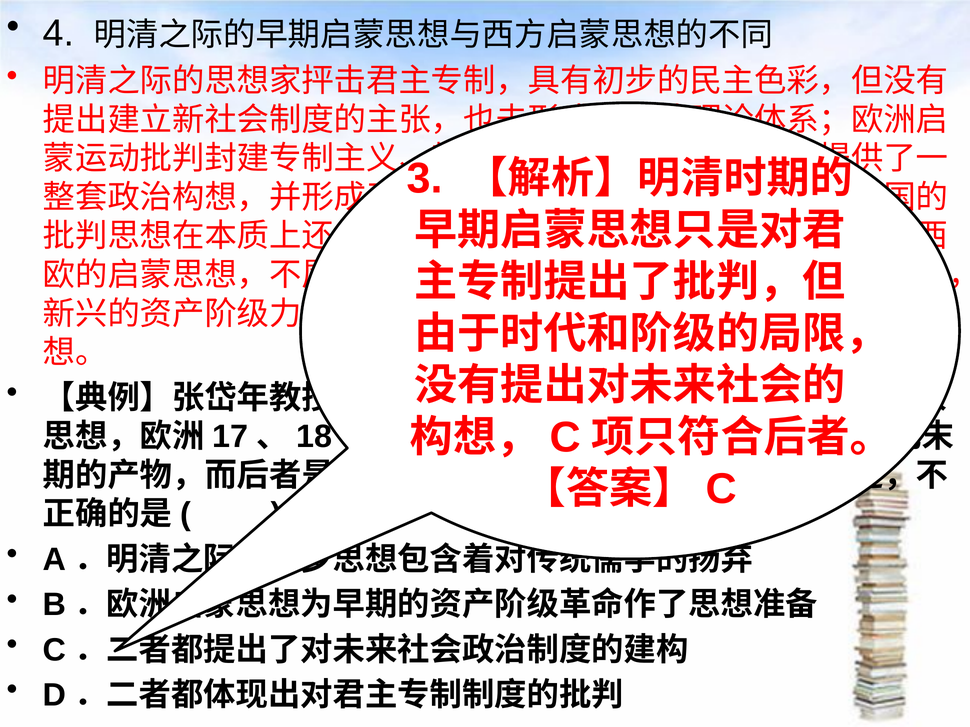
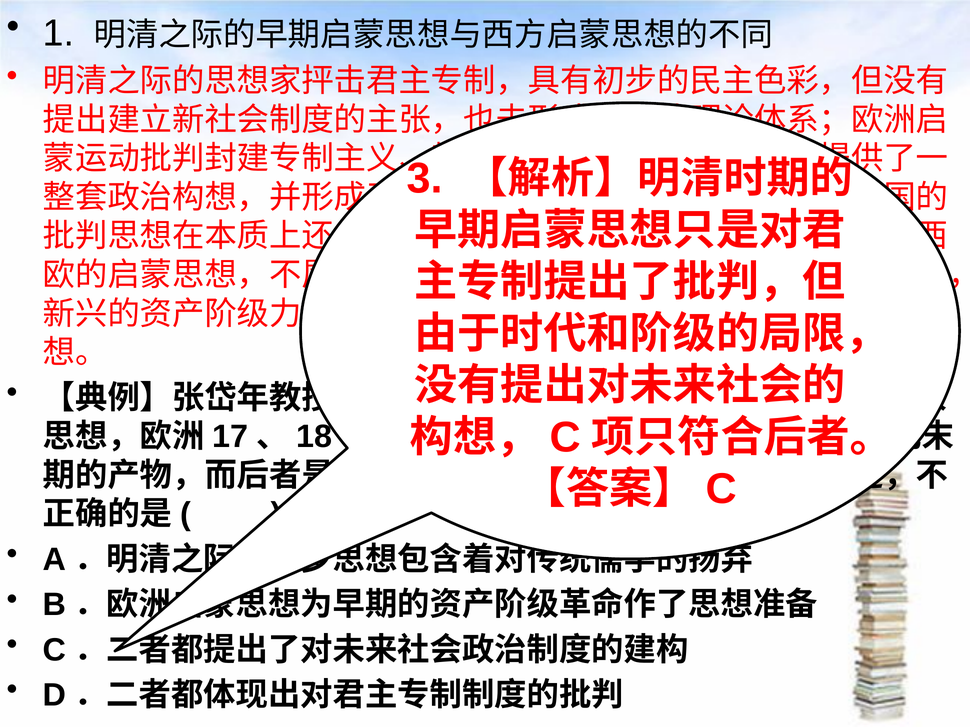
4: 4 -> 1
